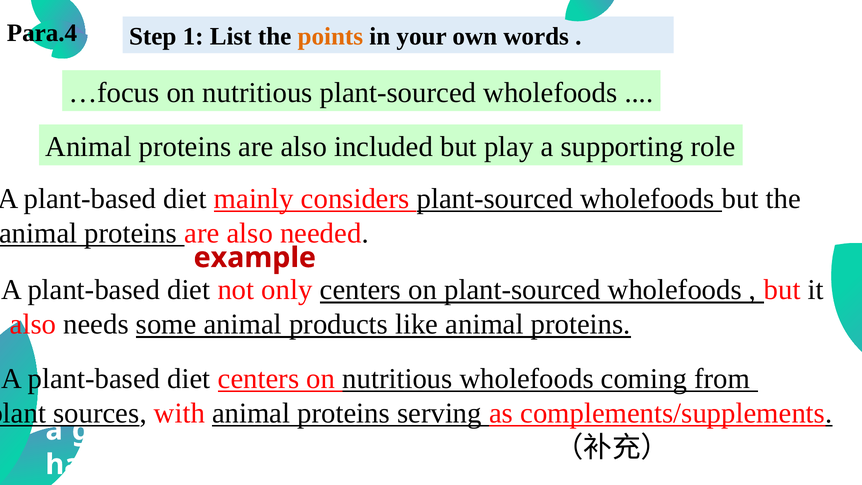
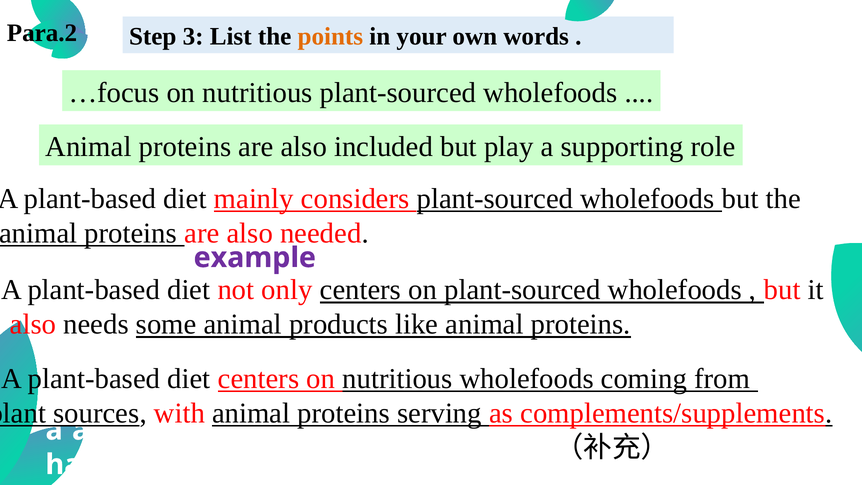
Para.4: Para.4 -> Para.2
Step 1: 1 -> 3
example colour: red -> purple
a grains: grains -> adults
